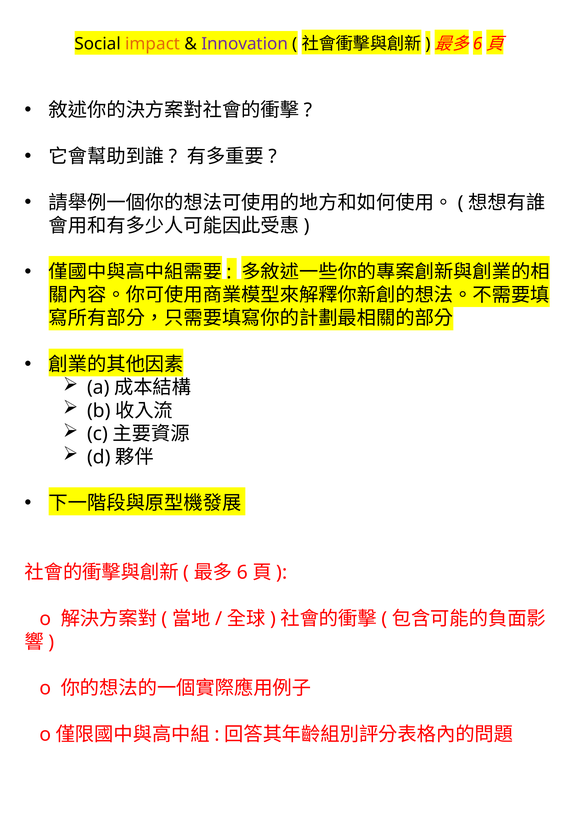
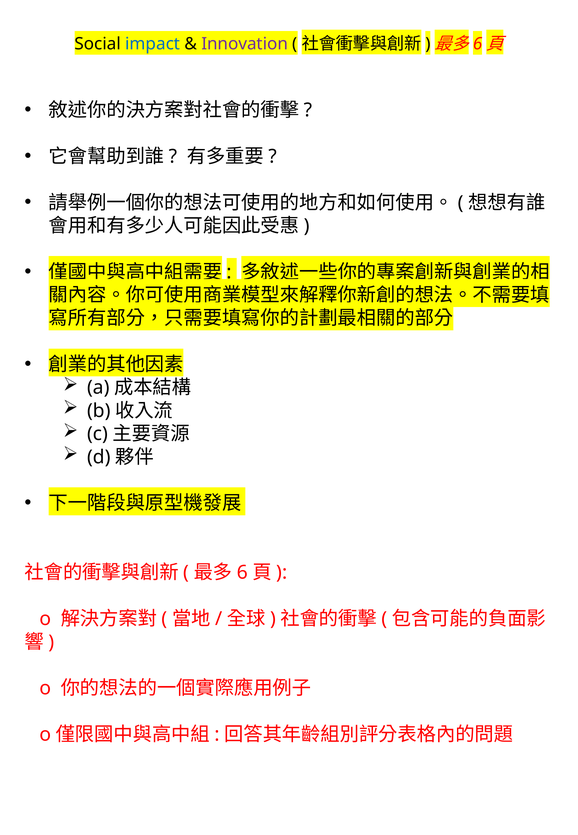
impact colour: orange -> blue
